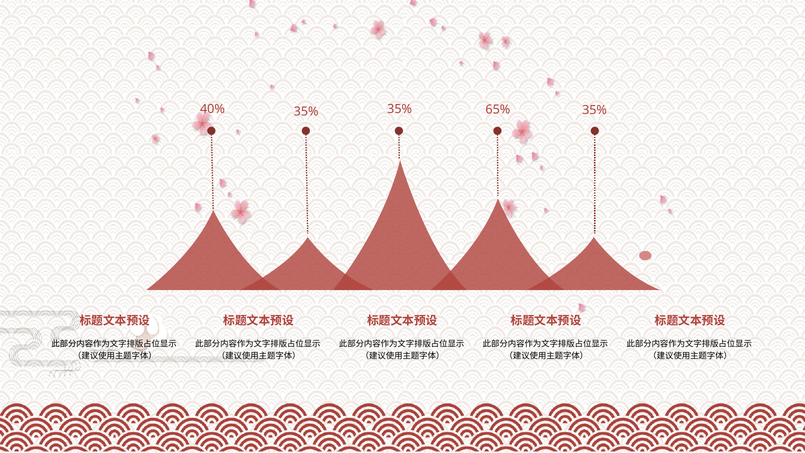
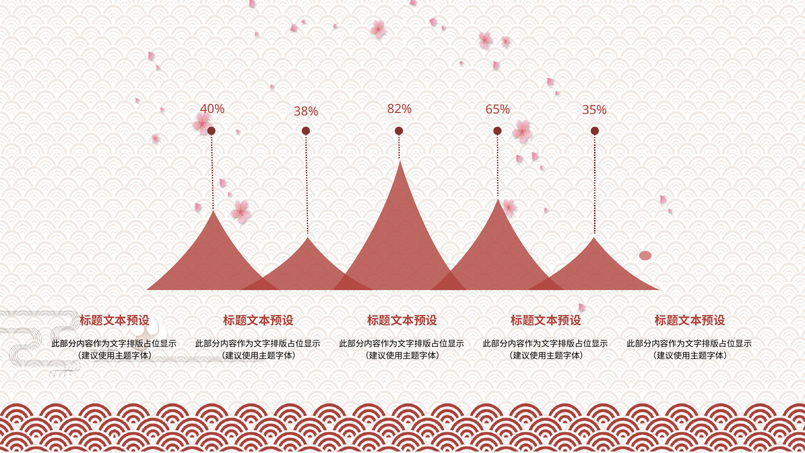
35% at (400, 109): 35% -> 82%
40% 35%: 35% -> 38%
